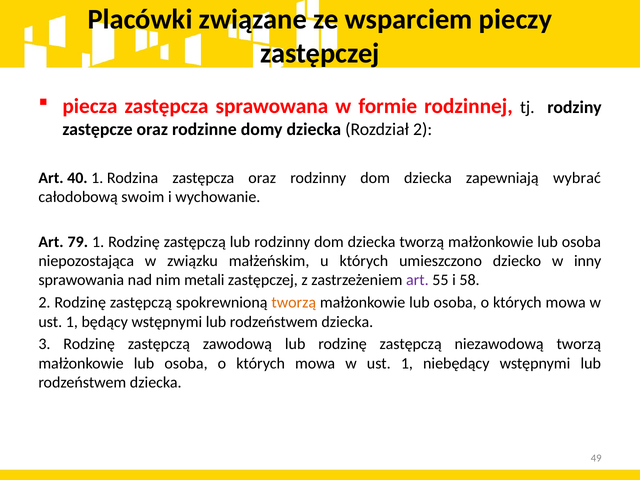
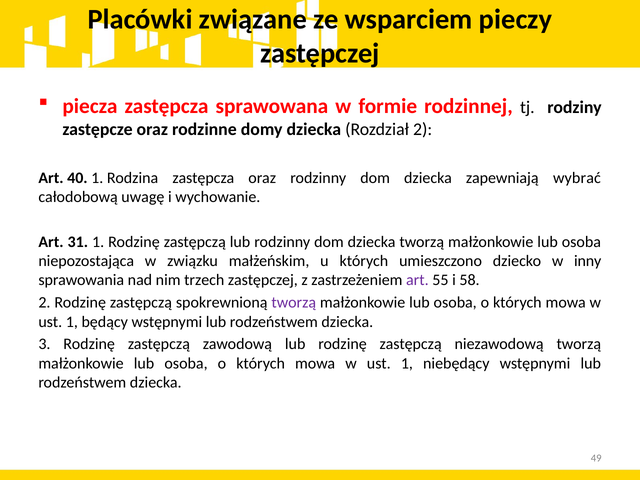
swoim: swoim -> uwagę
79: 79 -> 31
metali: metali -> trzech
tworzą at (294, 303) colour: orange -> purple
